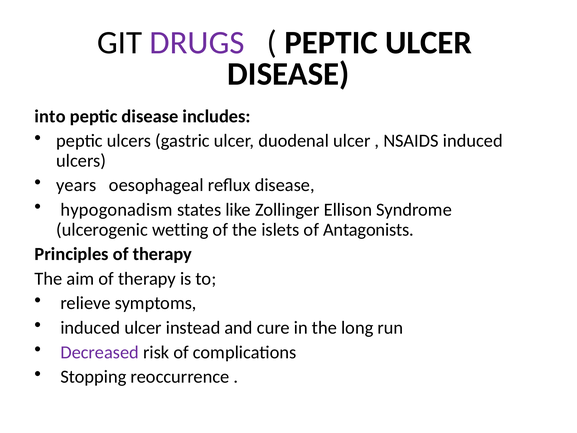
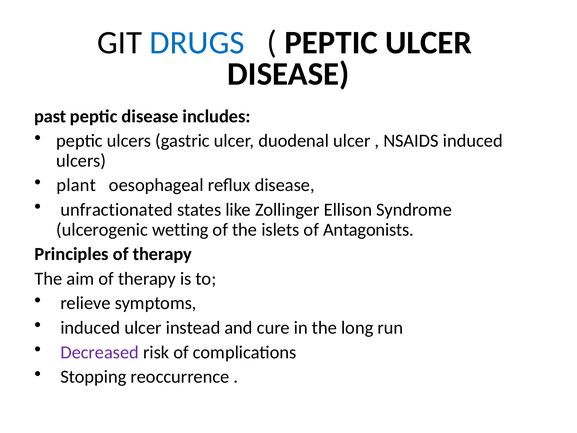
DRUGS colour: purple -> blue
into: into -> past
years: years -> plant
hypogonadism: hypogonadism -> unfractionated
